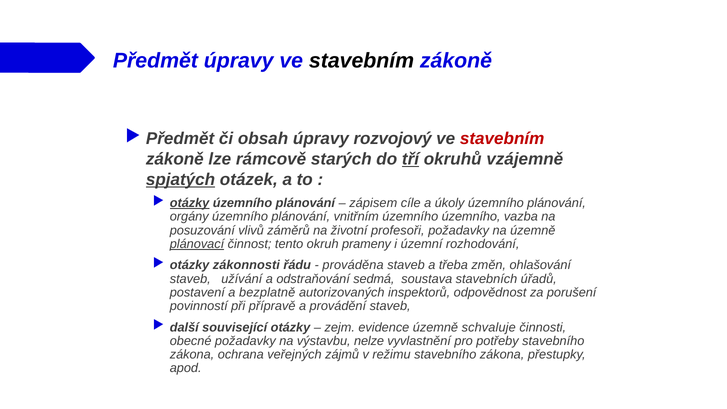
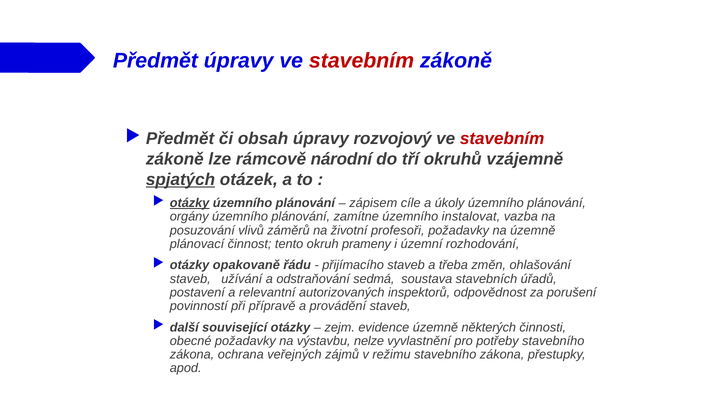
stavebním at (362, 60) colour: black -> red
starých: starých -> národní
tří underline: present -> none
vnitřním: vnitřním -> zamítne
územního územního: územního -> instalovat
plánovací underline: present -> none
zákonnosti: zákonnosti -> opakovaně
prováděna: prováděna -> přijímacího
bezplatně: bezplatně -> relevantní
schvaluje: schvaluje -> některých
